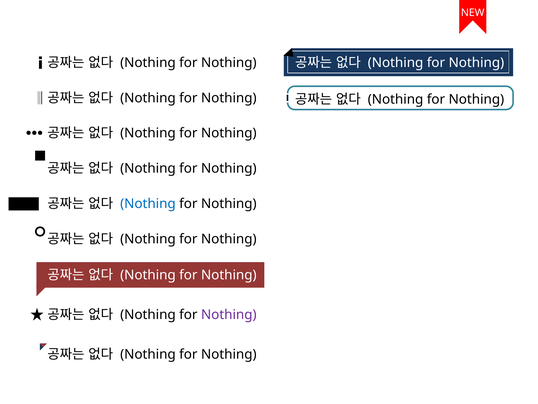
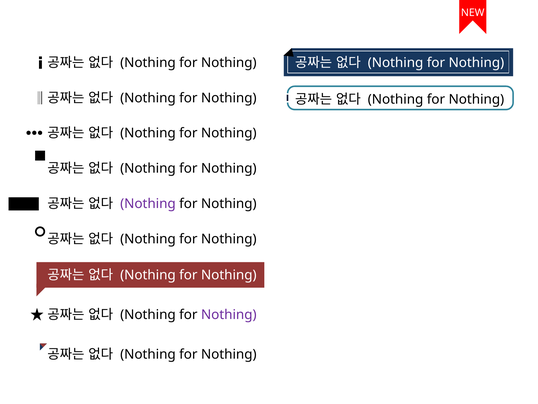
Nothing at (148, 203) colour: blue -> purple
